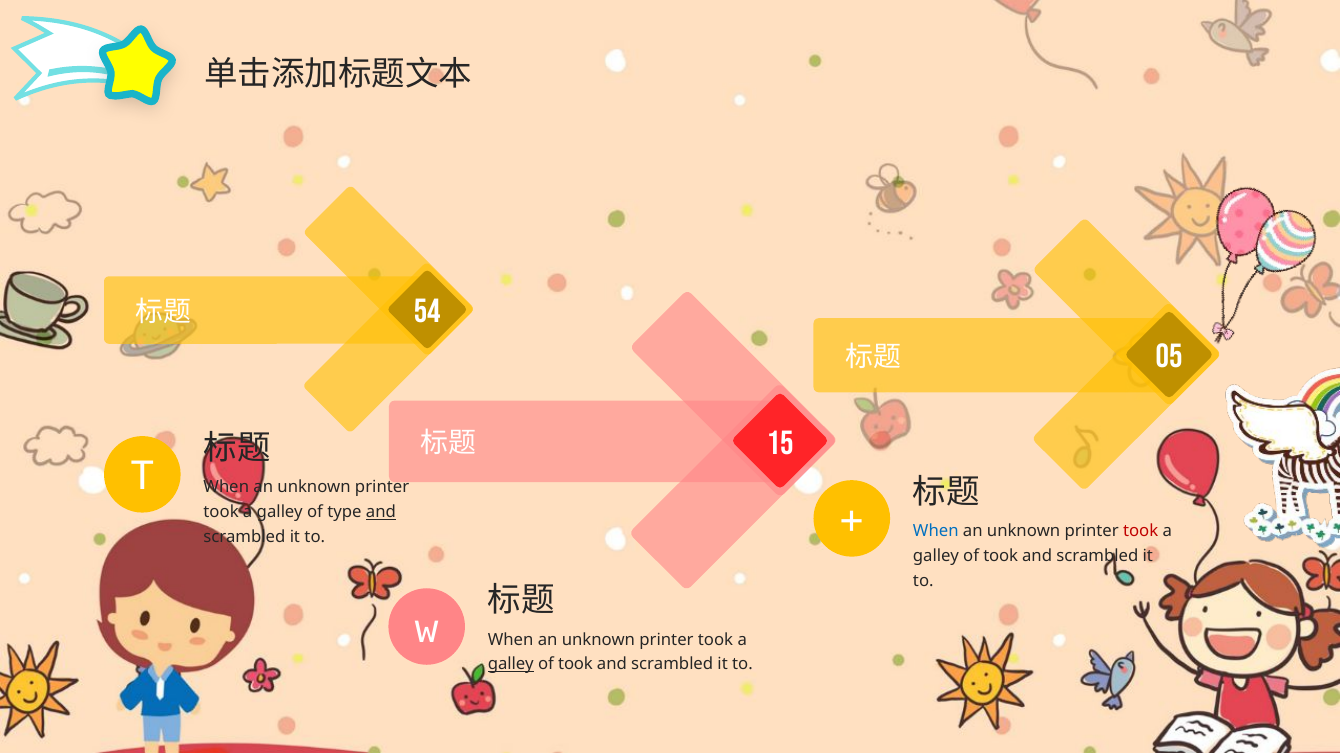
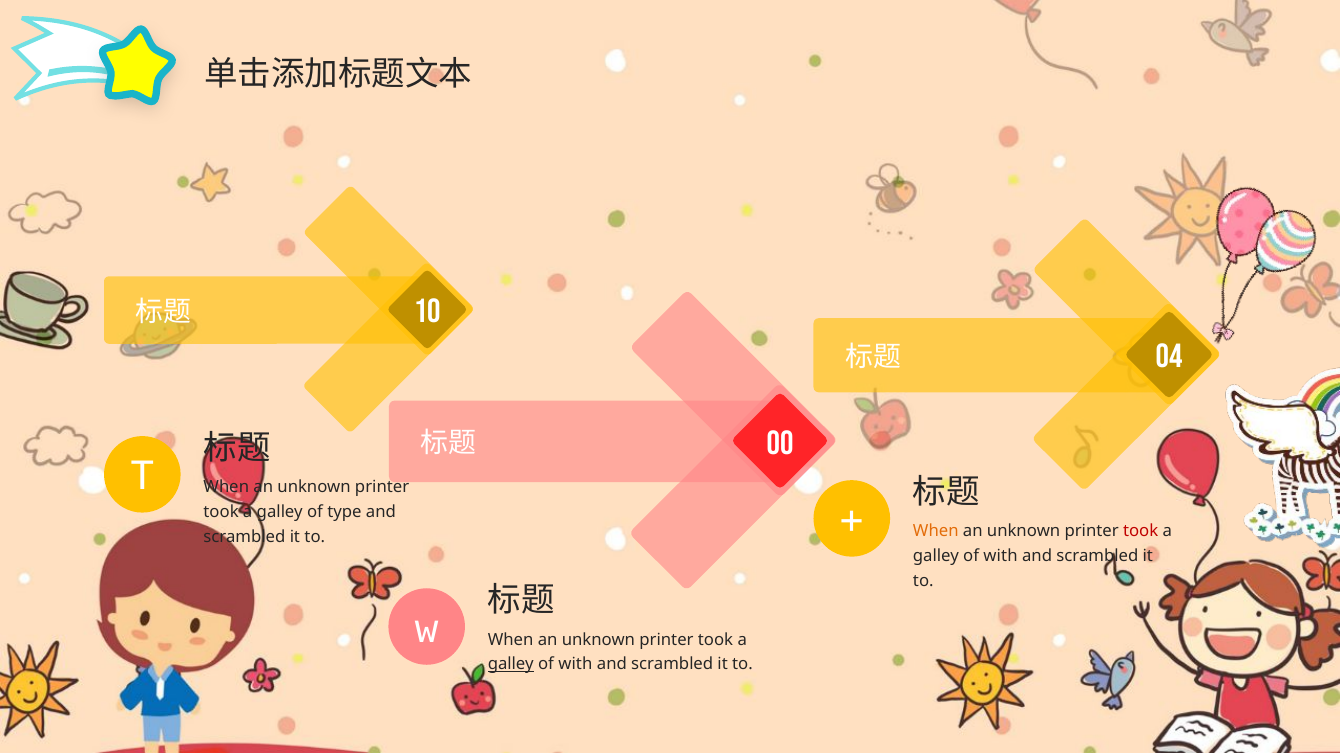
54: 54 -> 10
05: 05 -> 04
15: 15 -> 00
and at (381, 513) underline: present -> none
When at (936, 532) colour: blue -> orange
took at (1001, 557): took -> with
took at (576, 665): took -> with
